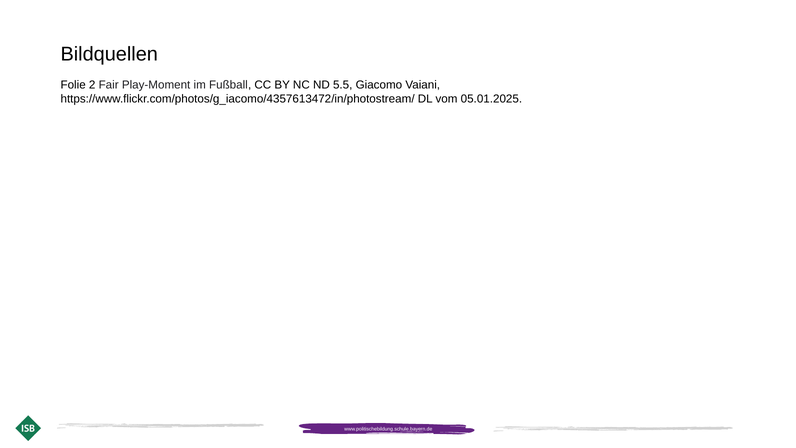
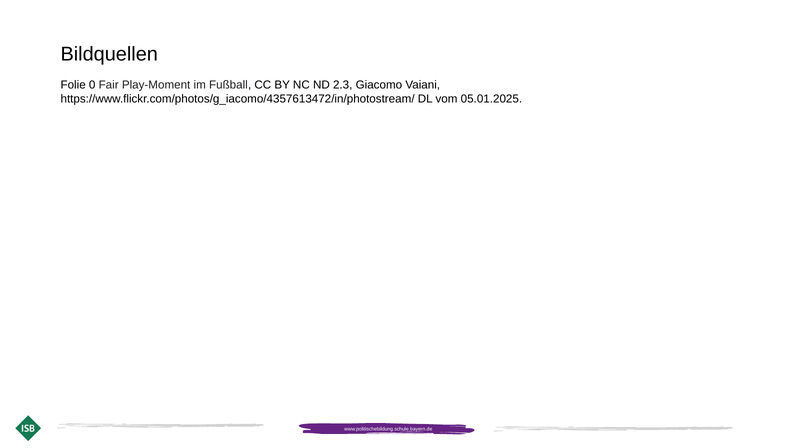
2: 2 -> 0
5.5: 5.5 -> 2.3
